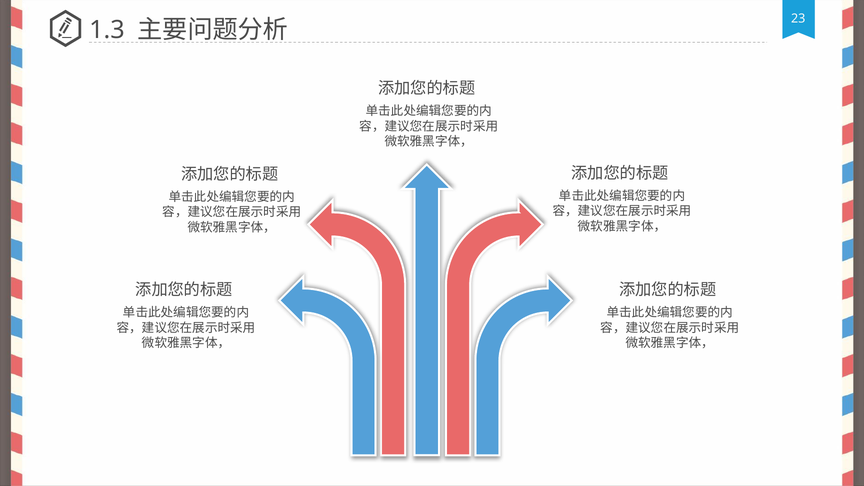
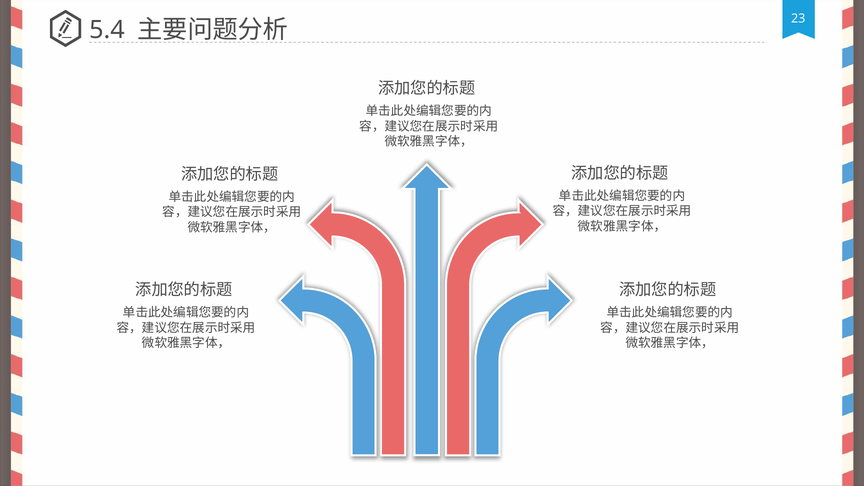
1.3: 1.3 -> 5.4
